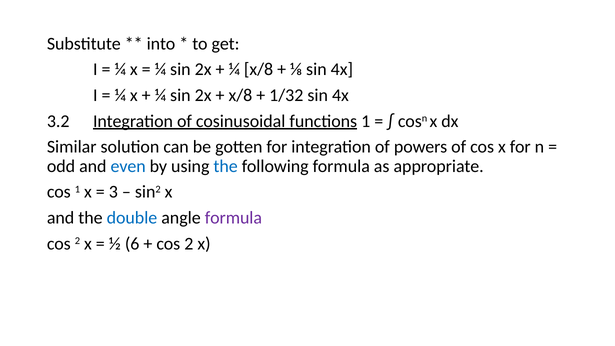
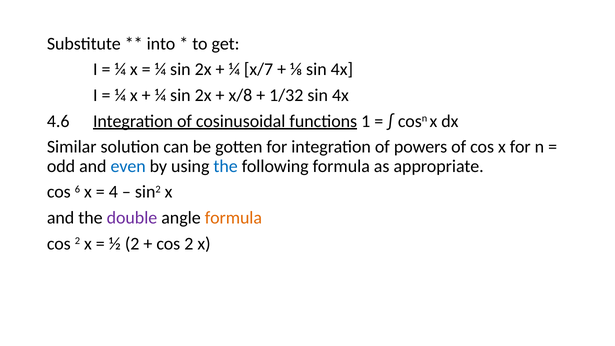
¼ x/8: x/8 -> x/7
3.2: 3.2 -> 4.6
cos 1: 1 -> 6
3: 3 -> 4
double colour: blue -> purple
formula at (233, 218) colour: purple -> orange
½ 6: 6 -> 2
